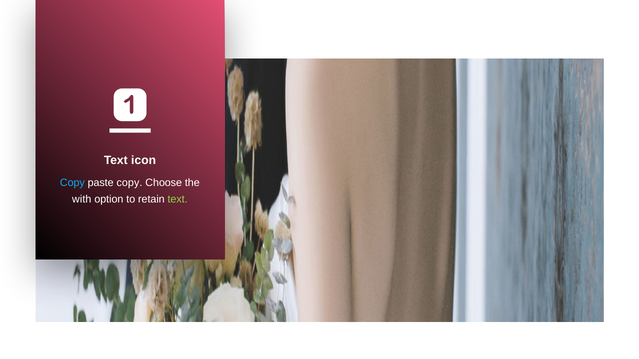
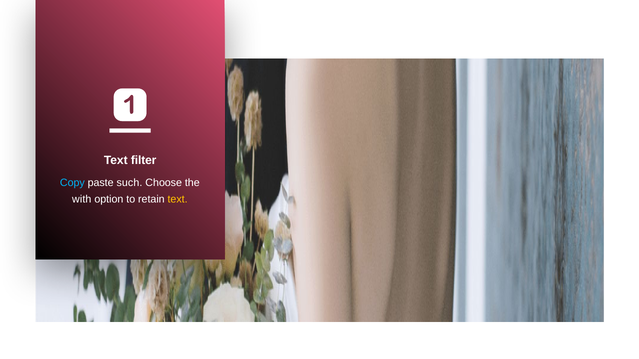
icon: icon -> filter
paste copy: copy -> such
text at (178, 199) colour: light green -> yellow
